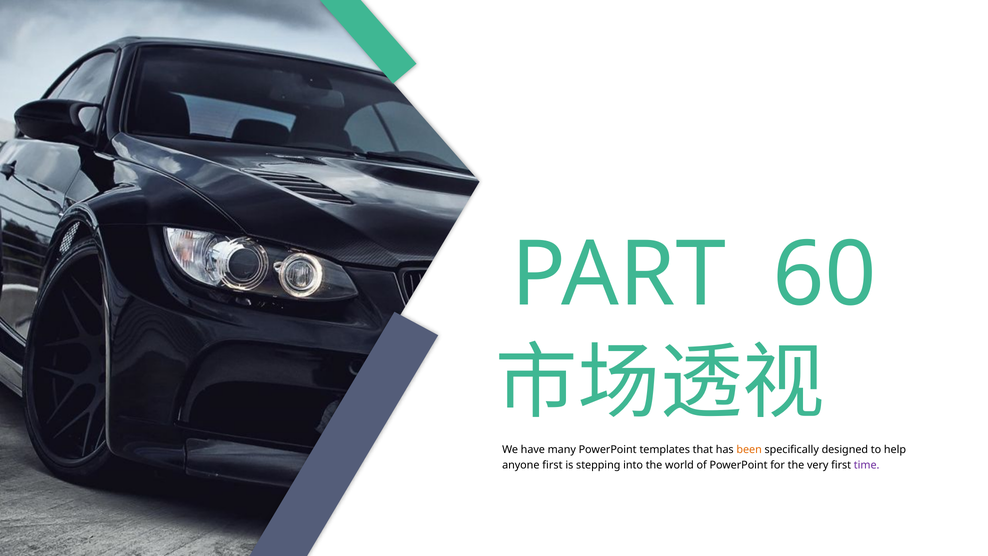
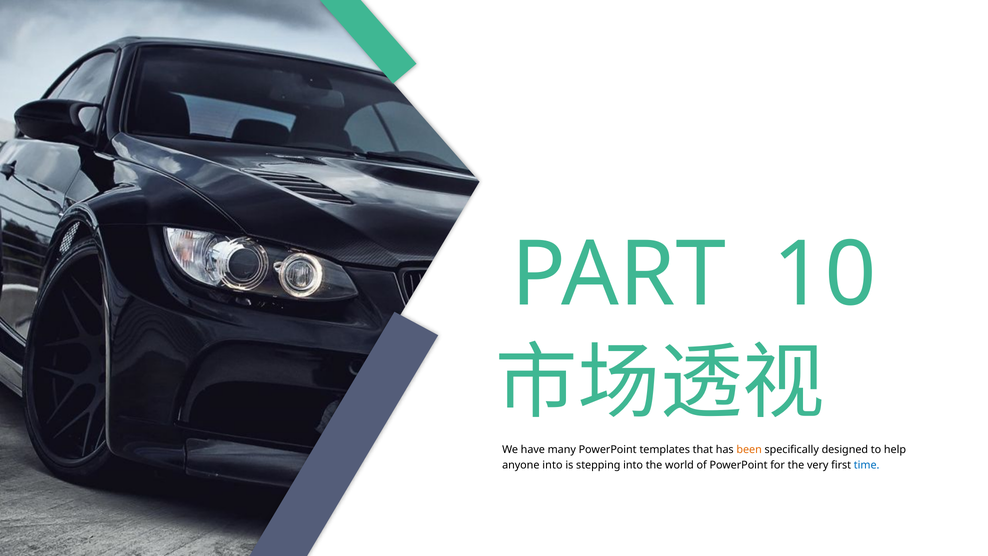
60: 60 -> 10
anyone first: first -> into
time colour: purple -> blue
